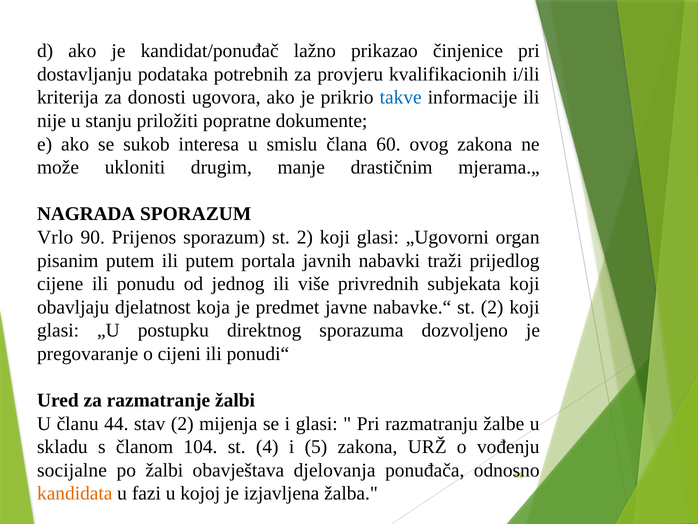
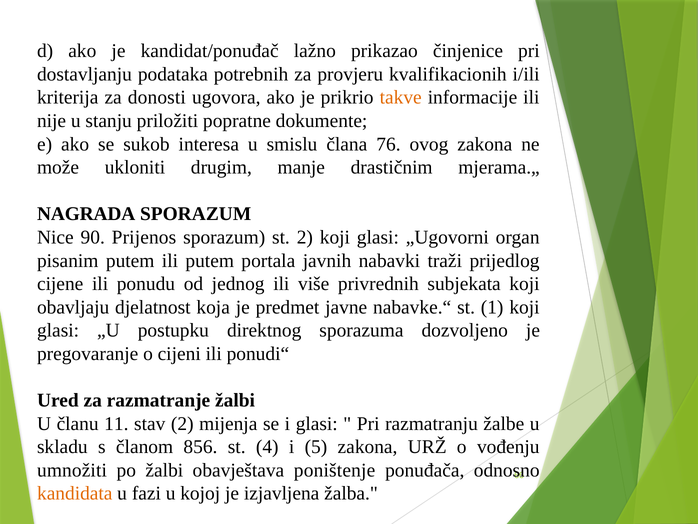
takve colour: blue -> orange
60: 60 -> 76
Vrlo: Vrlo -> Nice
nabavke.“ st 2: 2 -> 1
44: 44 -> 11
104: 104 -> 856
socijalne: socijalne -> umnožiti
djelovanja: djelovanja -> poništenje
